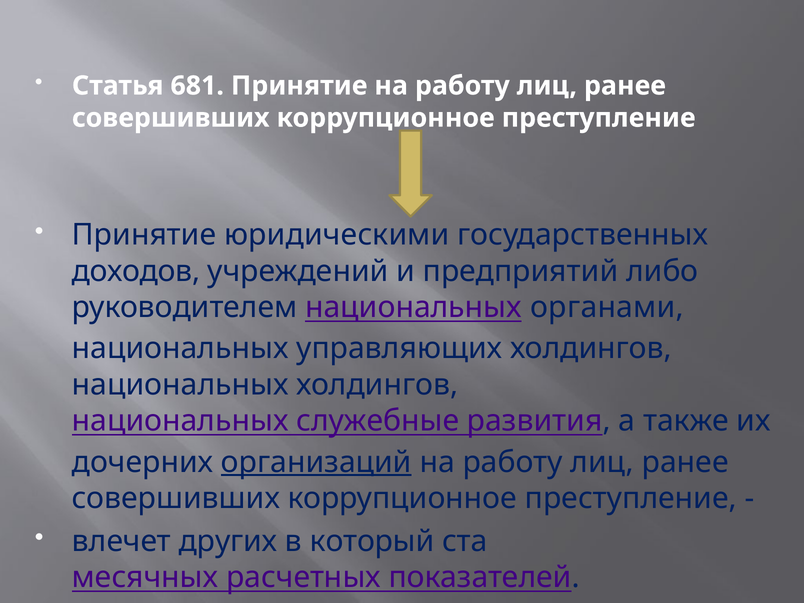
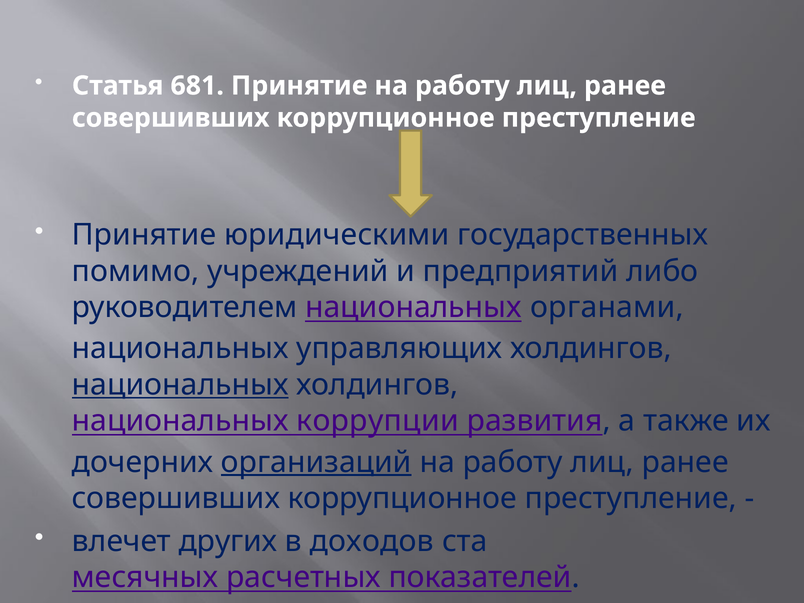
доходов: доходов -> помимо
национальных at (180, 385) underline: none -> present
служебные: служебные -> коррупции
который: который -> доходов
